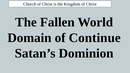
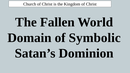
Continue: Continue -> Symbolic
